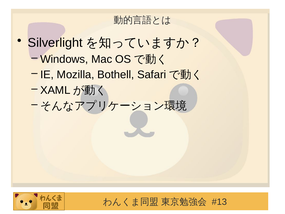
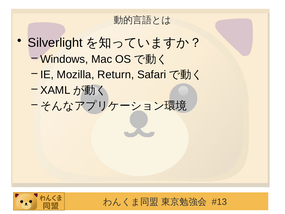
Bothell: Bothell -> Return
